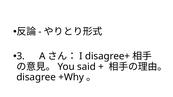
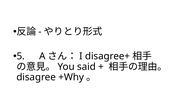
3: 3 -> 5
